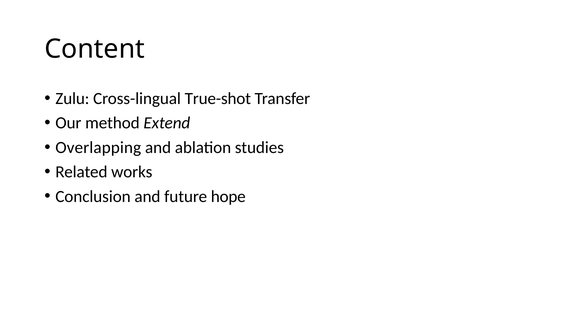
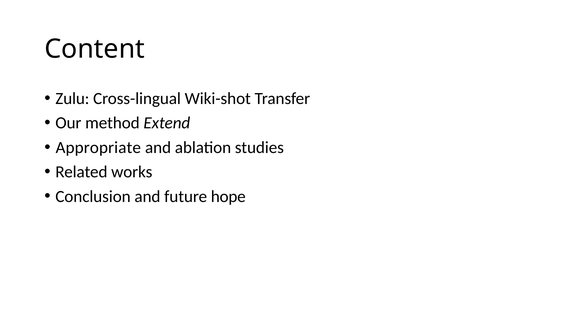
True-shot: True-shot -> Wiki-shot
Overlapping: Overlapping -> Appropriate
